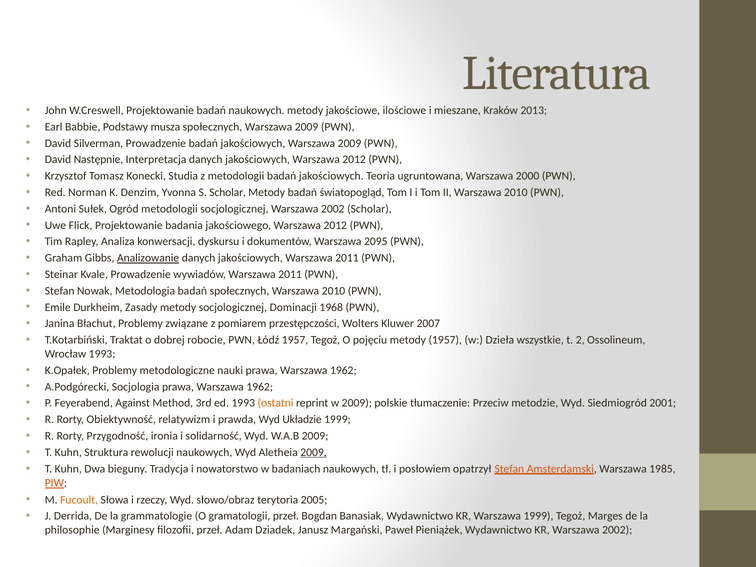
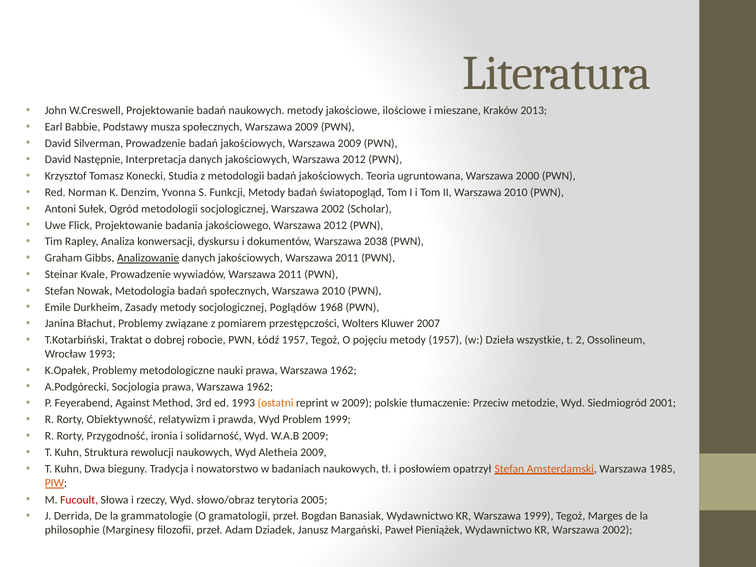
S Scholar: Scholar -> Funkcji
2095: 2095 -> 2038
Dominacji: Dominacji -> Poglądów
Układzie: Układzie -> Problem
2009 at (313, 452) underline: present -> none
Fucoult colour: orange -> red
